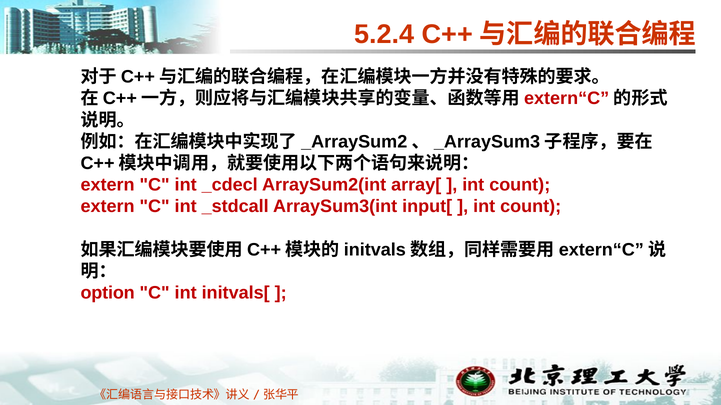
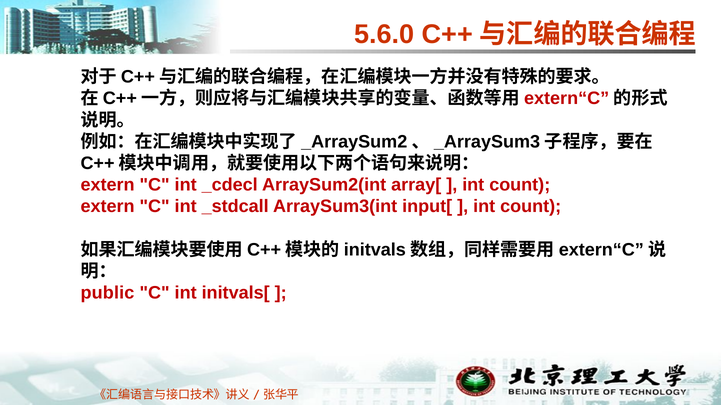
5.2.4: 5.2.4 -> 5.6.0
option: option -> public
